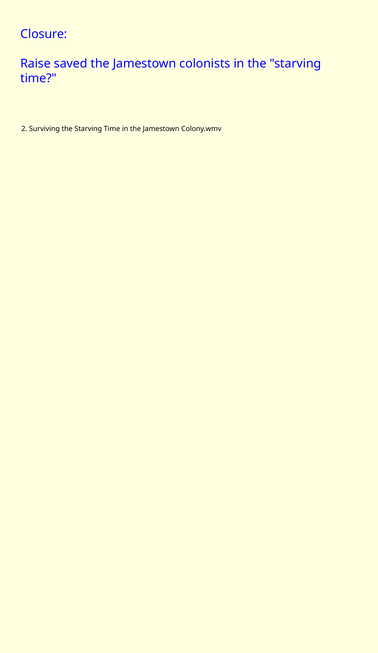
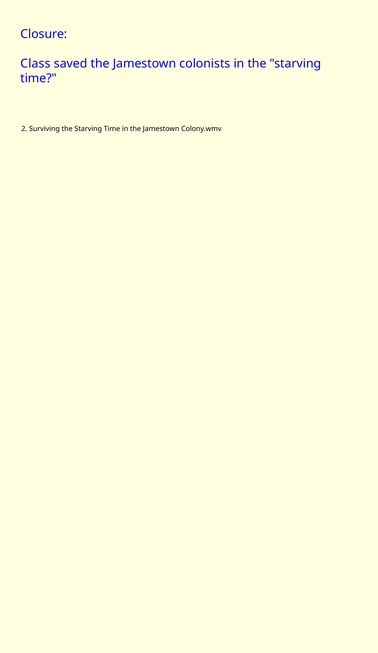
Raise: Raise -> Class
